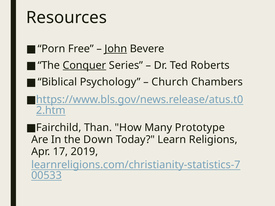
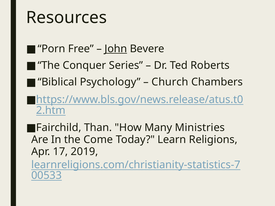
Conquer underline: present -> none
Prototype: Prototype -> Ministries
Down: Down -> Come
